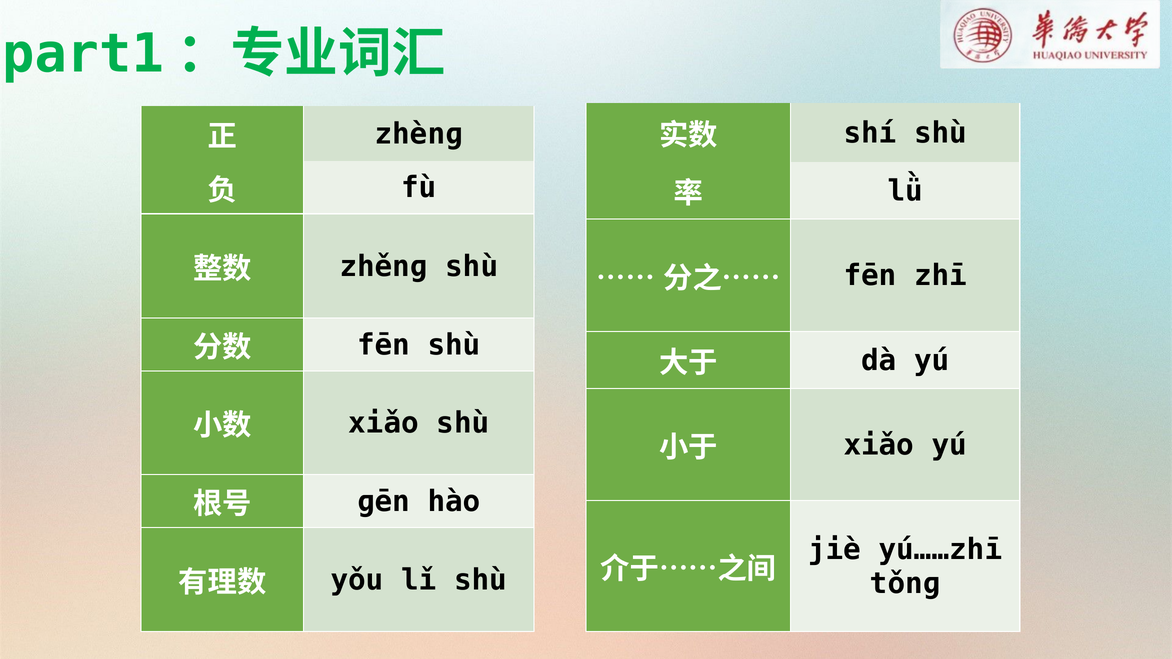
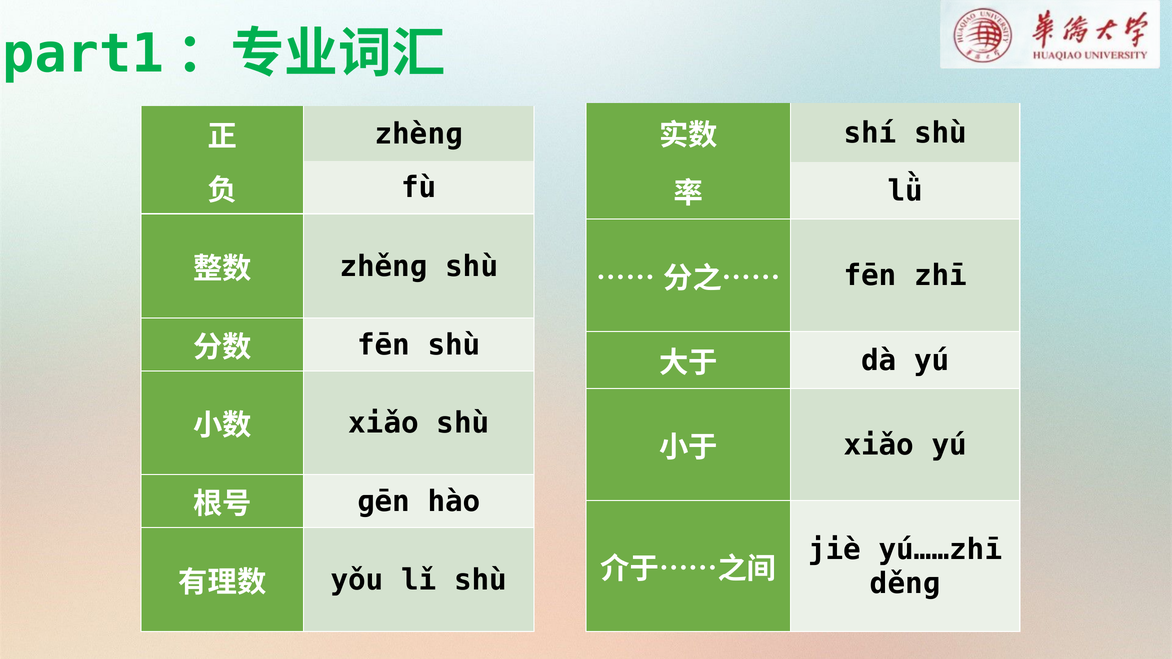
tǒnɡ: tǒnɡ -> děnɡ
